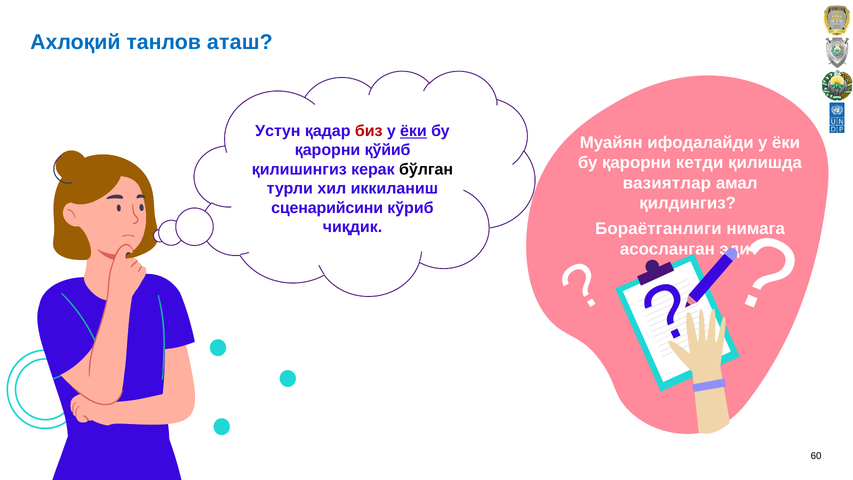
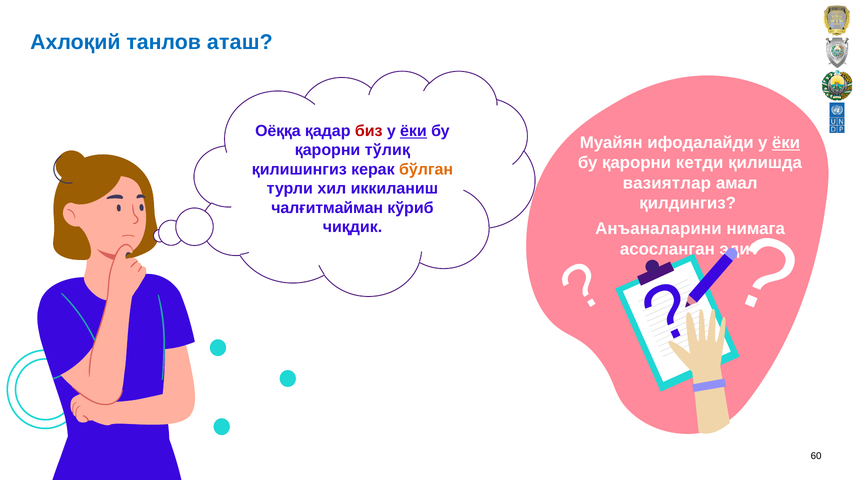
Устун: Устун -> Оёққа
ёки at (786, 142) underline: none -> present
қўйиб: қўйиб -> тўлиқ
бўлган colour: black -> orange
сцeнарийсини: сцeнарийсини -> чалғитмайман
Бораётганлиги: Бораётганлиги -> Анъаналарини
